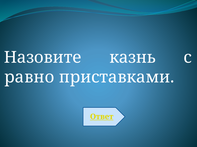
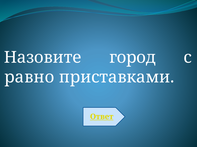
казнь: казнь -> город
